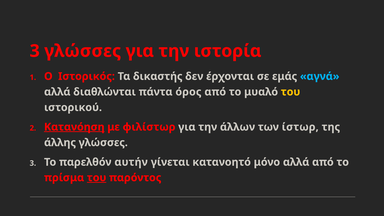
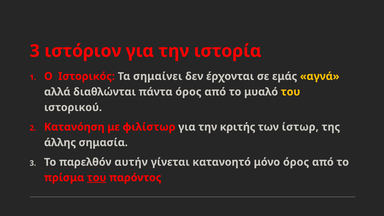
3 γλώσσες: γλώσσες -> ιστόριον
δικαστής: δικαστής -> σημαίνει
αγνά colour: light blue -> yellow
Κατανόηση underline: present -> none
άλλων: άλλων -> κριτής
άλλης γλώσσες: γλώσσες -> σημασία
μόνο αλλά: αλλά -> όρος
